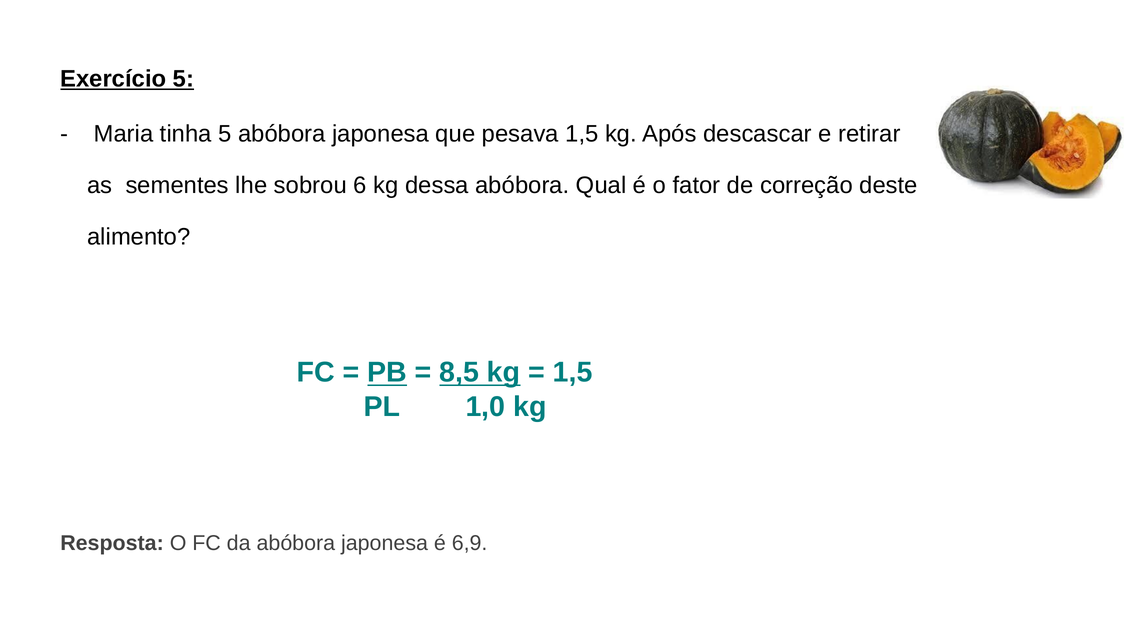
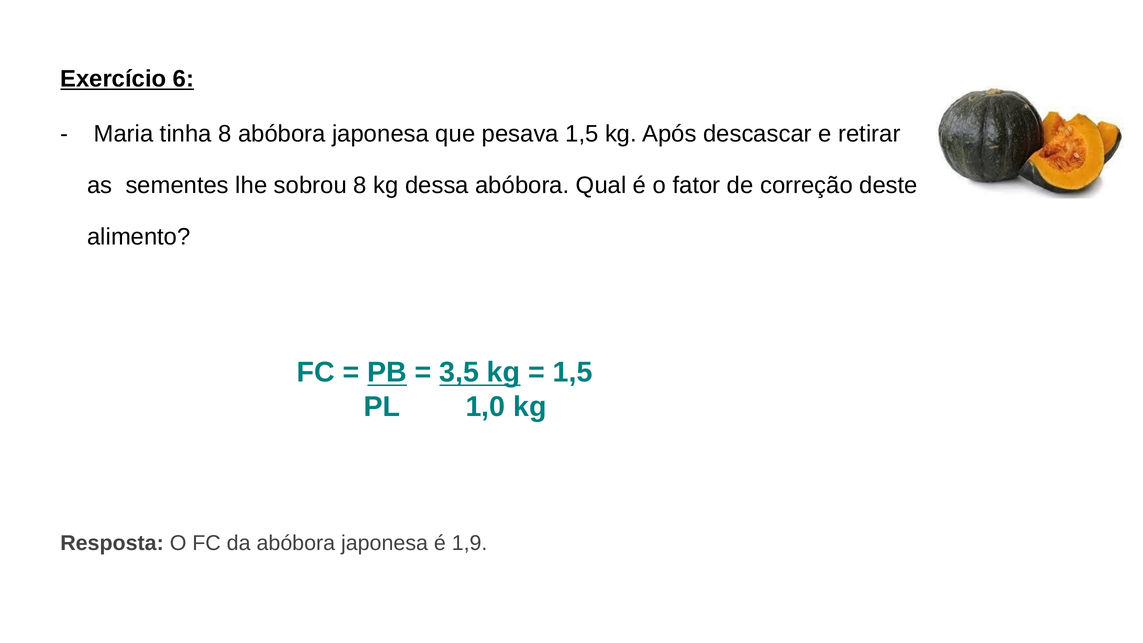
Exercício 5: 5 -> 6
tinha 5: 5 -> 8
sobrou 6: 6 -> 8
8,5: 8,5 -> 3,5
6,9: 6,9 -> 1,9
